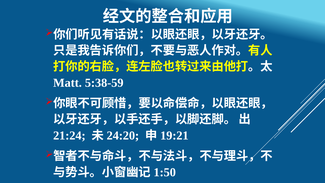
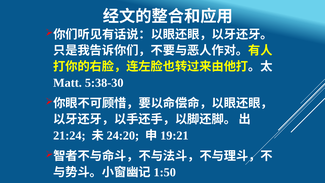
5:38-59: 5:38-59 -> 5:38-30
